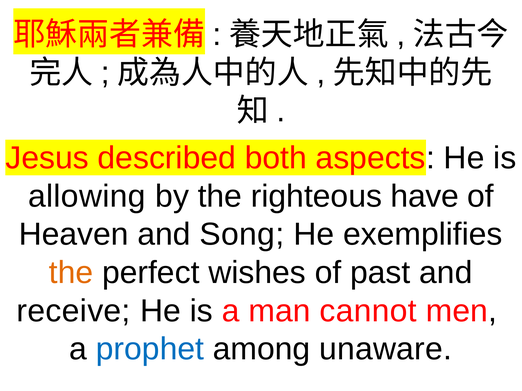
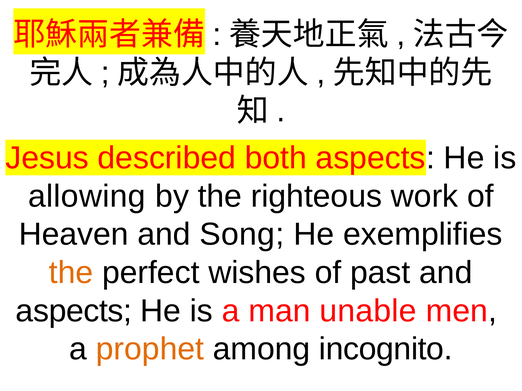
have: have -> work
receive at (74, 311): receive -> aspects
cannot: cannot -> unable
prophet colour: blue -> orange
unaware: unaware -> incognito
